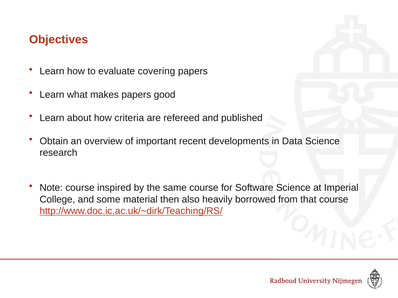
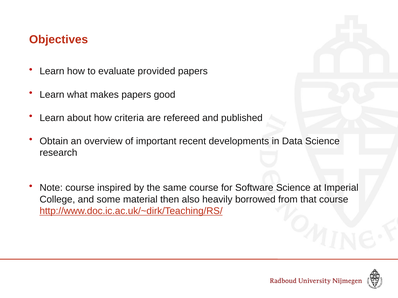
covering: covering -> provided
